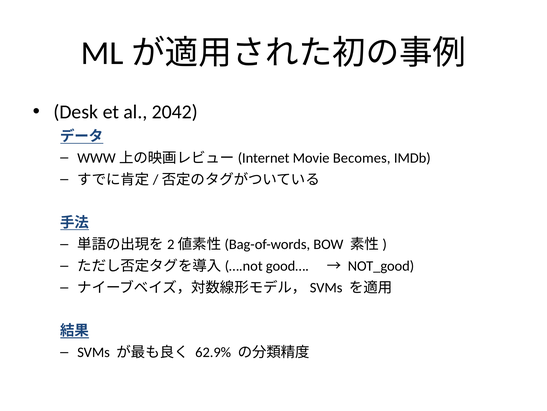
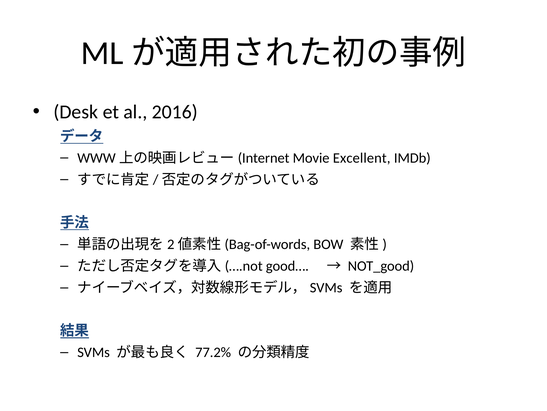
2042: 2042 -> 2016
Becomes: Becomes -> Excellent
62.9%: 62.9% -> 77.2%
